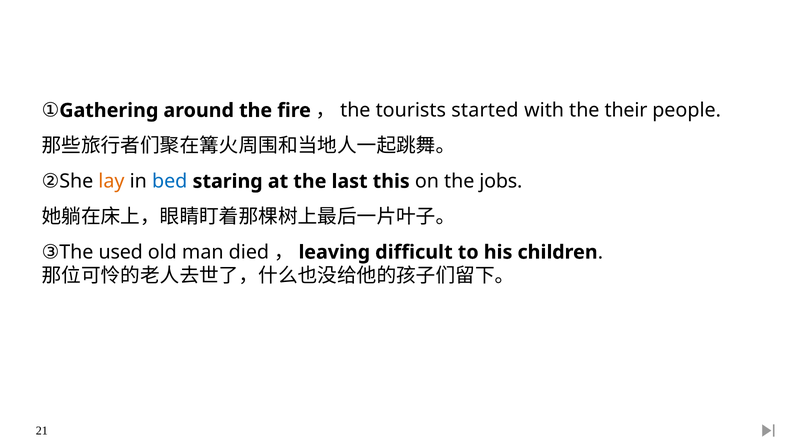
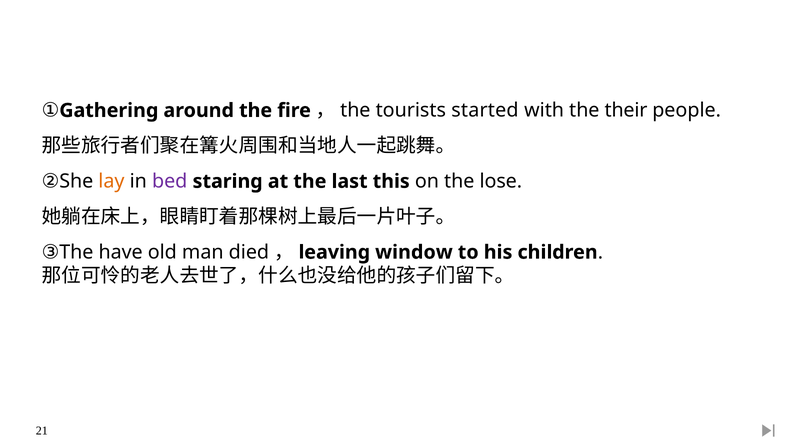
bed colour: blue -> purple
jobs: jobs -> lose
used: used -> have
difficult: difficult -> window
